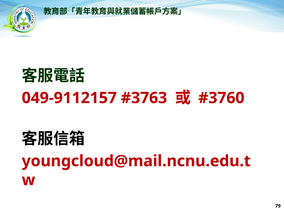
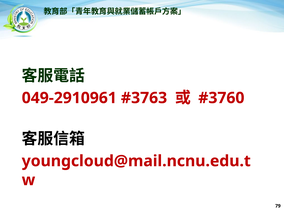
049-9112157: 049-9112157 -> 049-2910961
